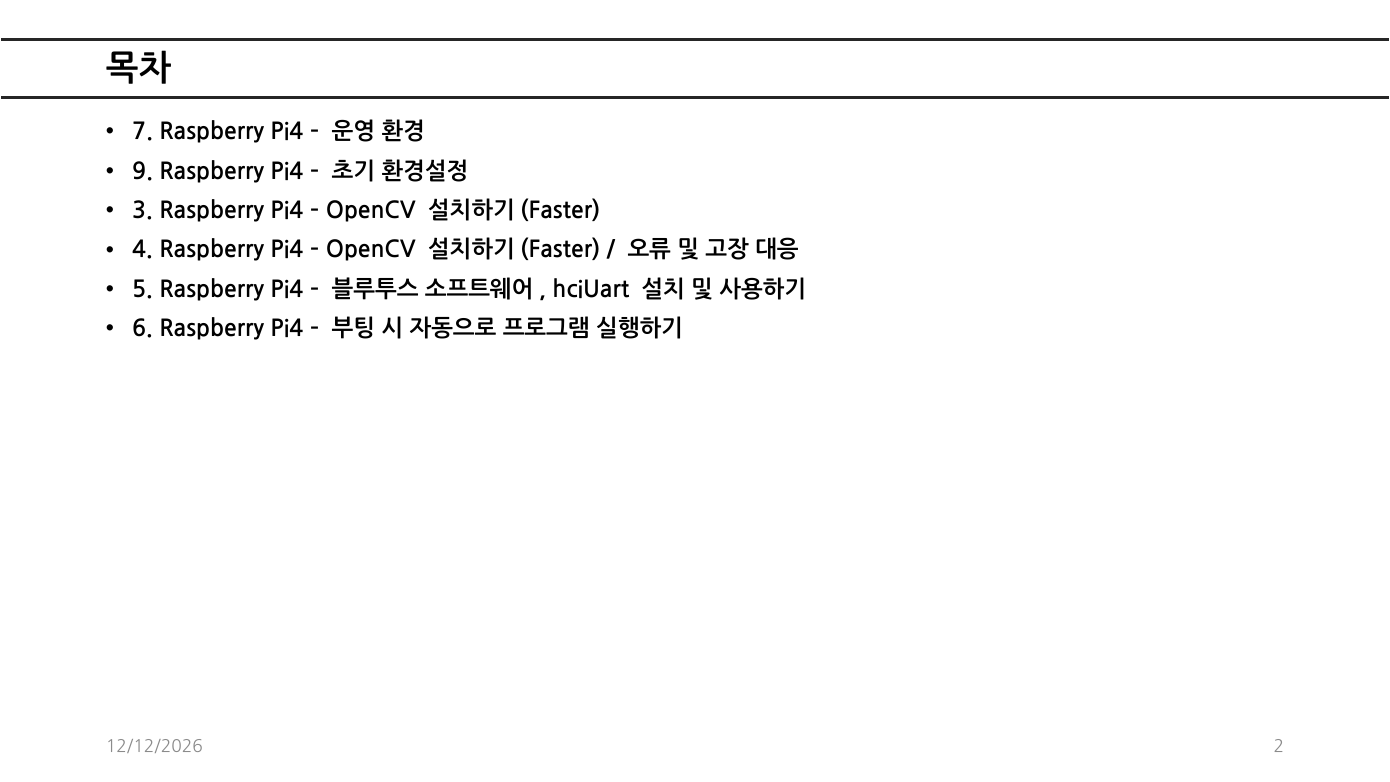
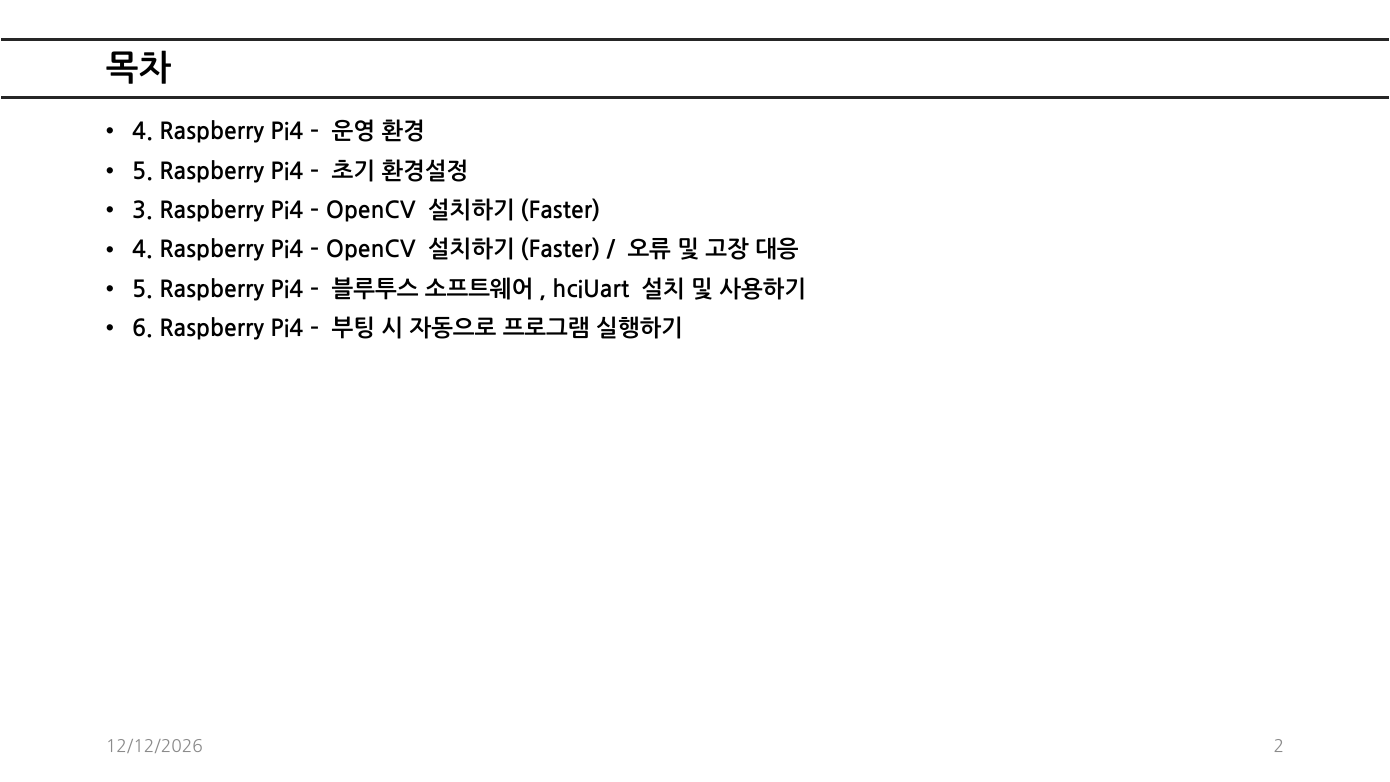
7 at (143, 132): 7 -> 4
9 at (143, 171): 9 -> 5
